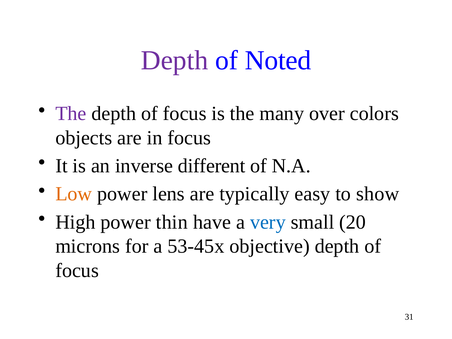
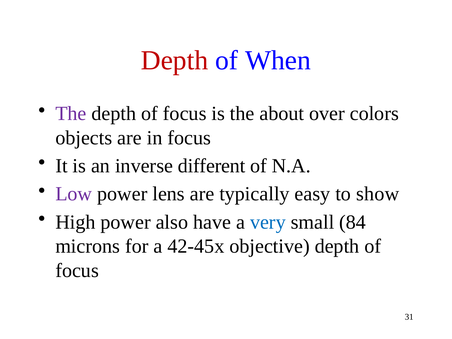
Depth at (175, 60) colour: purple -> red
Noted: Noted -> When
many: many -> about
Low colour: orange -> purple
thin: thin -> also
20: 20 -> 84
53-45x: 53-45x -> 42-45x
